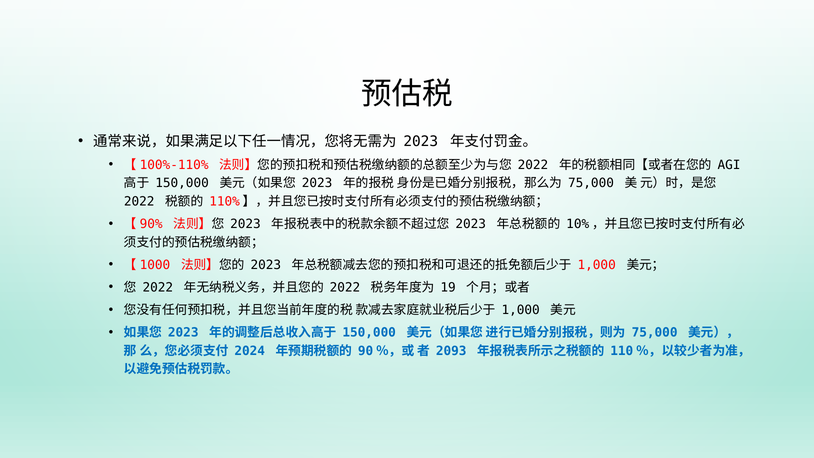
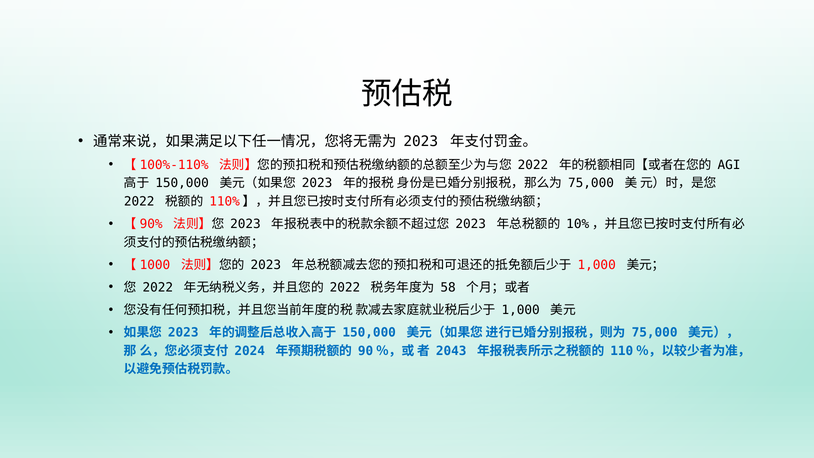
19: 19 -> 58
2093: 2093 -> 2043
